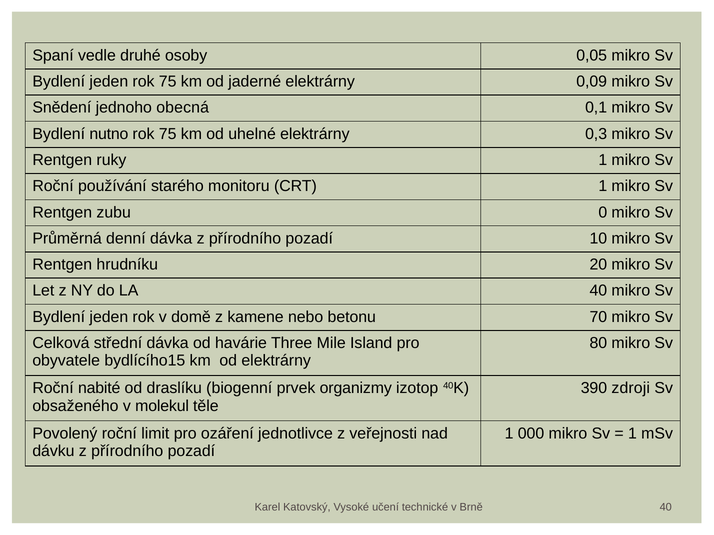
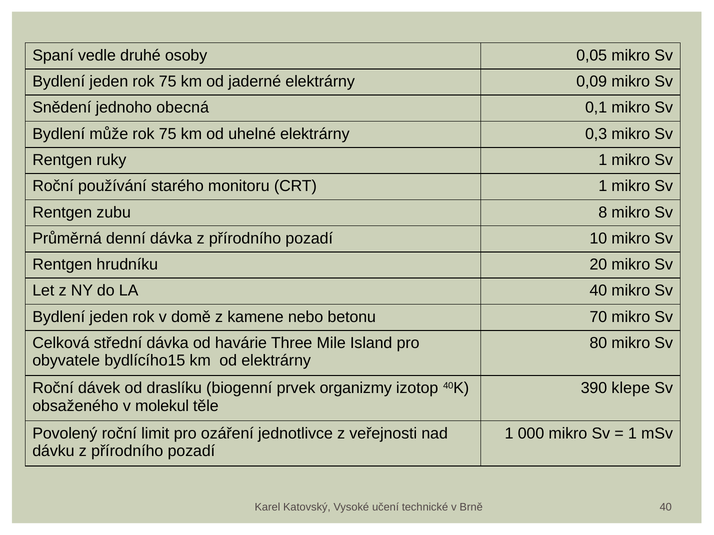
nutno: nutno -> může
0: 0 -> 8
nabité: nabité -> dávek
zdroji: zdroji -> klepe
